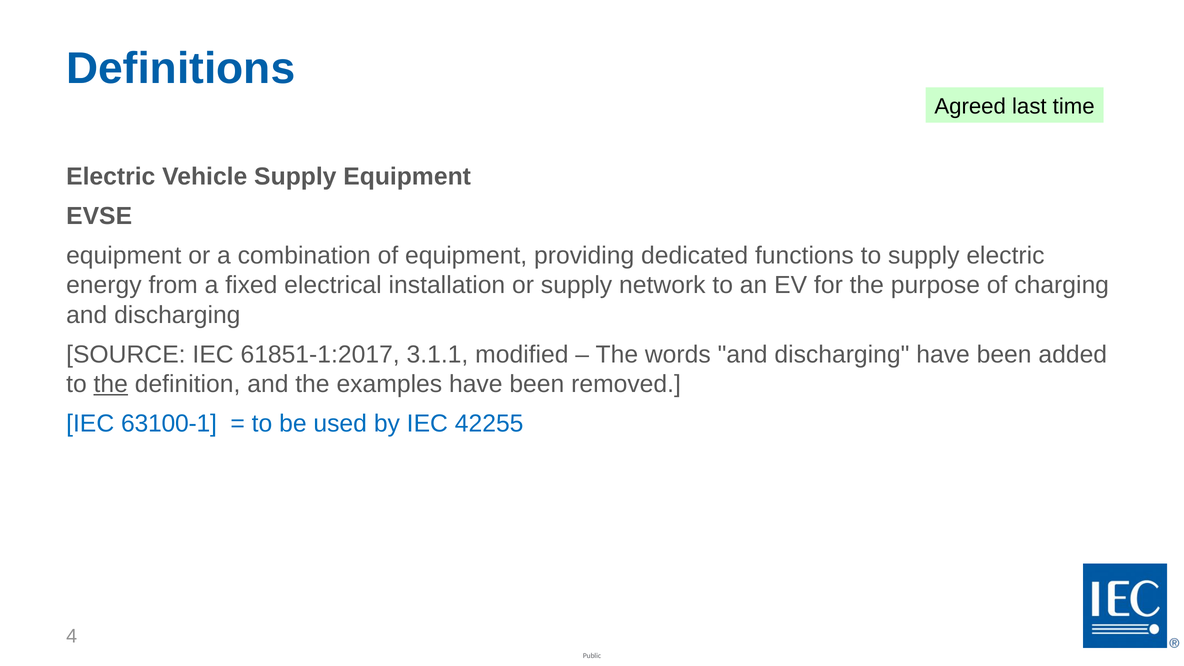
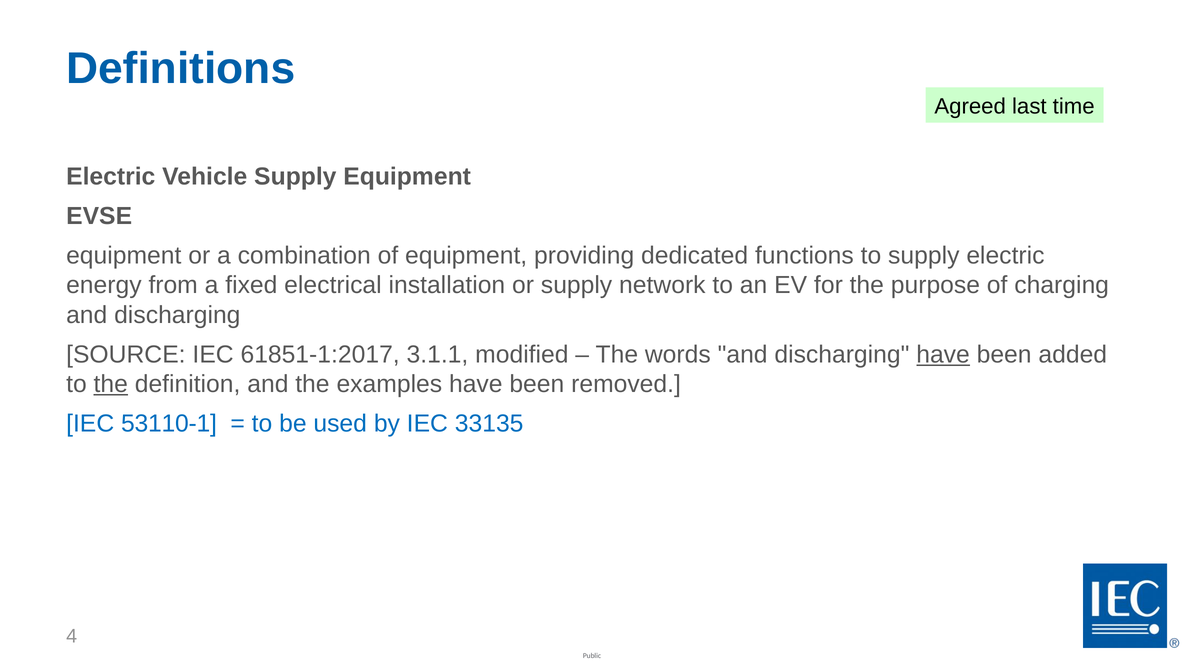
have at (943, 354) underline: none -> present
63100-1: 63100-1 -> 53110-1
42255: 42255 -> 33135
